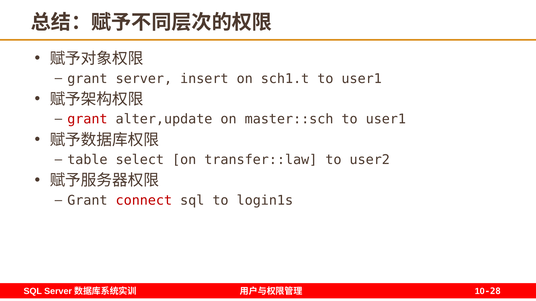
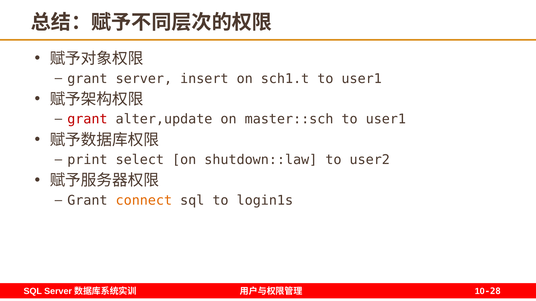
table: table -> print
transfer::law: transfer::law -> shutdown::law
connect colour: red -> orange
